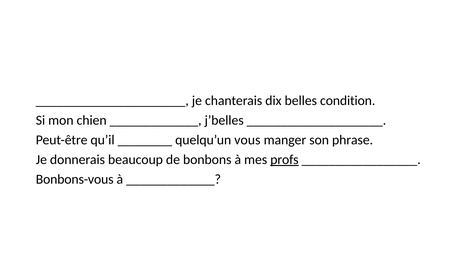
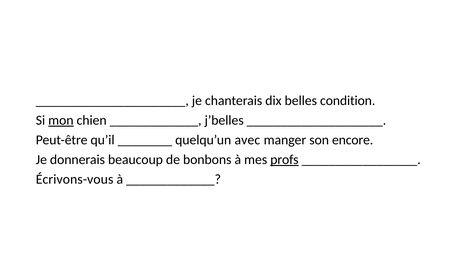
mon underline: none -> present
vous: vous -> avec
phrase: phrase -> encore
Bonbons-vous: Bonbons-vous -> Écrivons-vous
